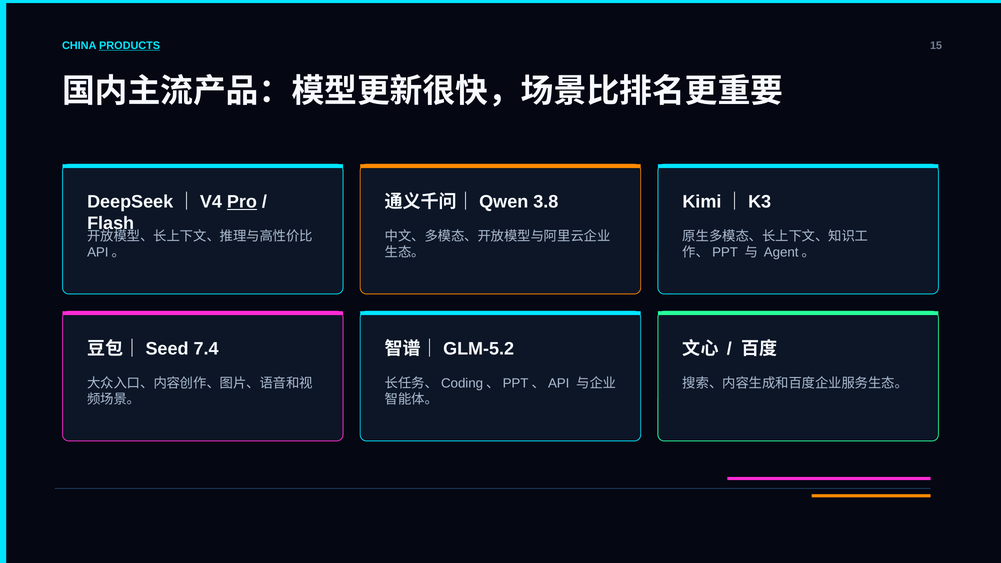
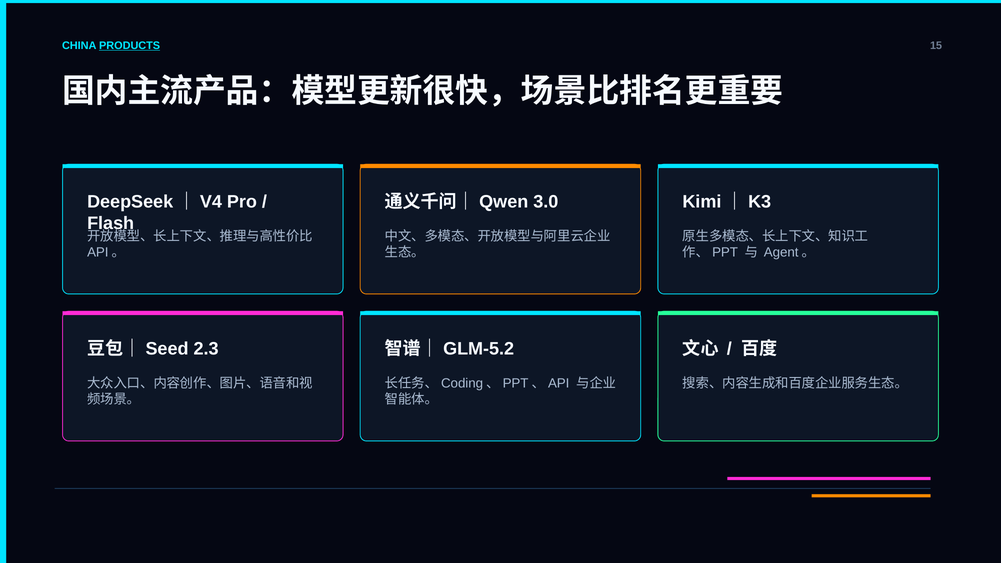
Pro underline: present -> none
3.8: 3.8 -> 3.0
7.4: 7.4 -> 2.3
